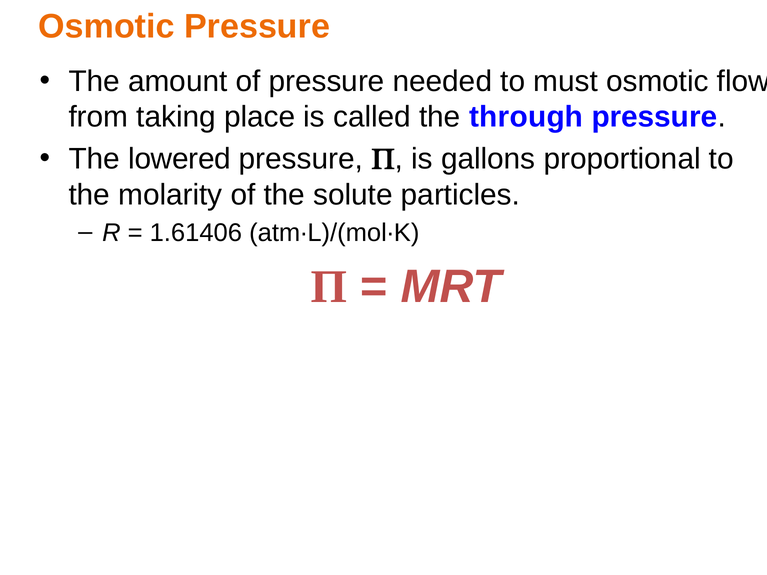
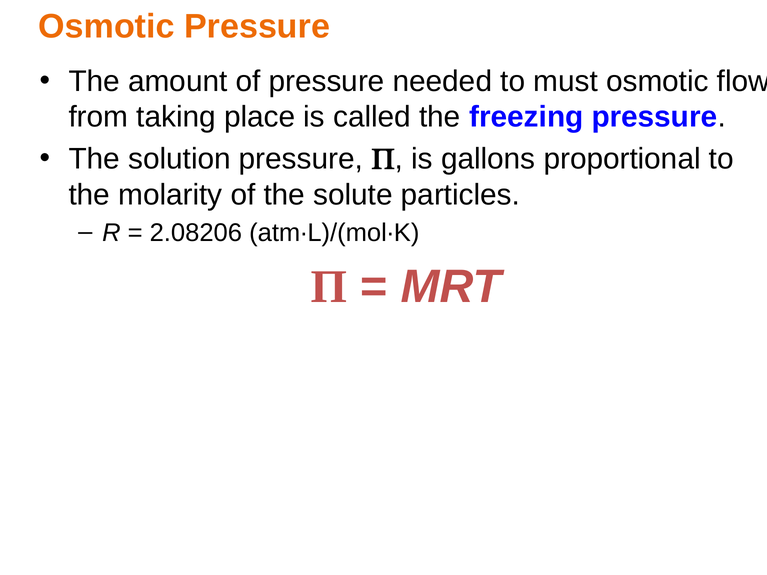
through: through -> freezing
lowered: lowered -> solution
1.61406: 1.61406 -> 2.08206
